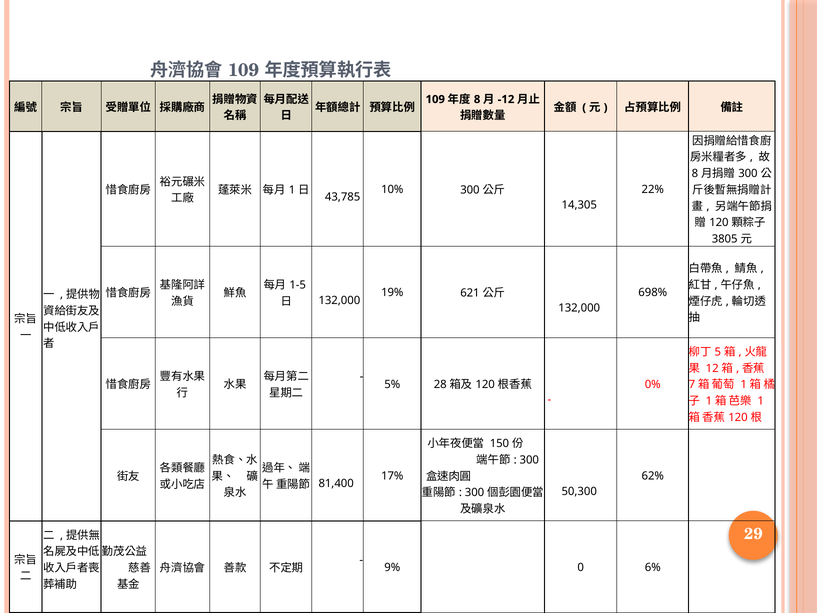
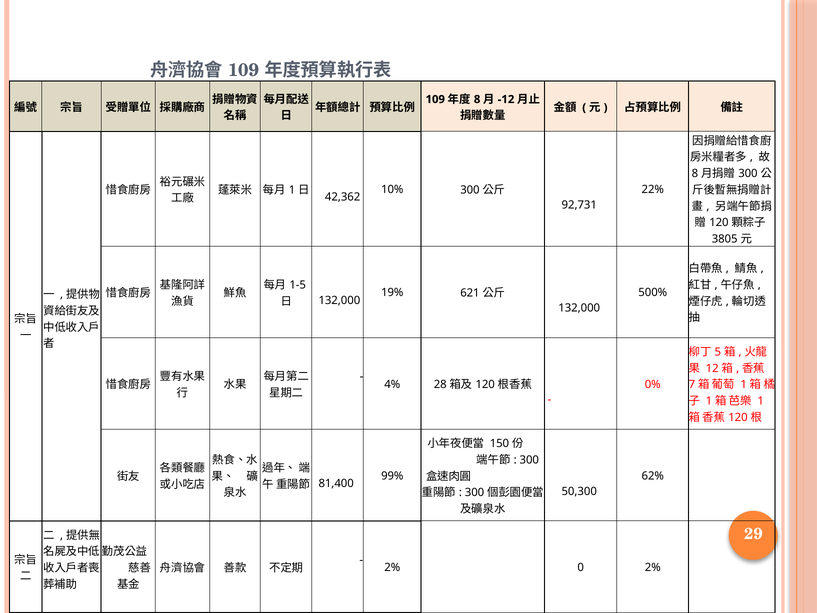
43,785: 43,785 -> 42,362
14,305: 14,305 -> 92,731
698%: 698% -> 500%
5%: 5% -> 4%
17%: 17% -> 99%
9% at (392, 567): 9% -> 2%
0 6%: 6% -> 2%
